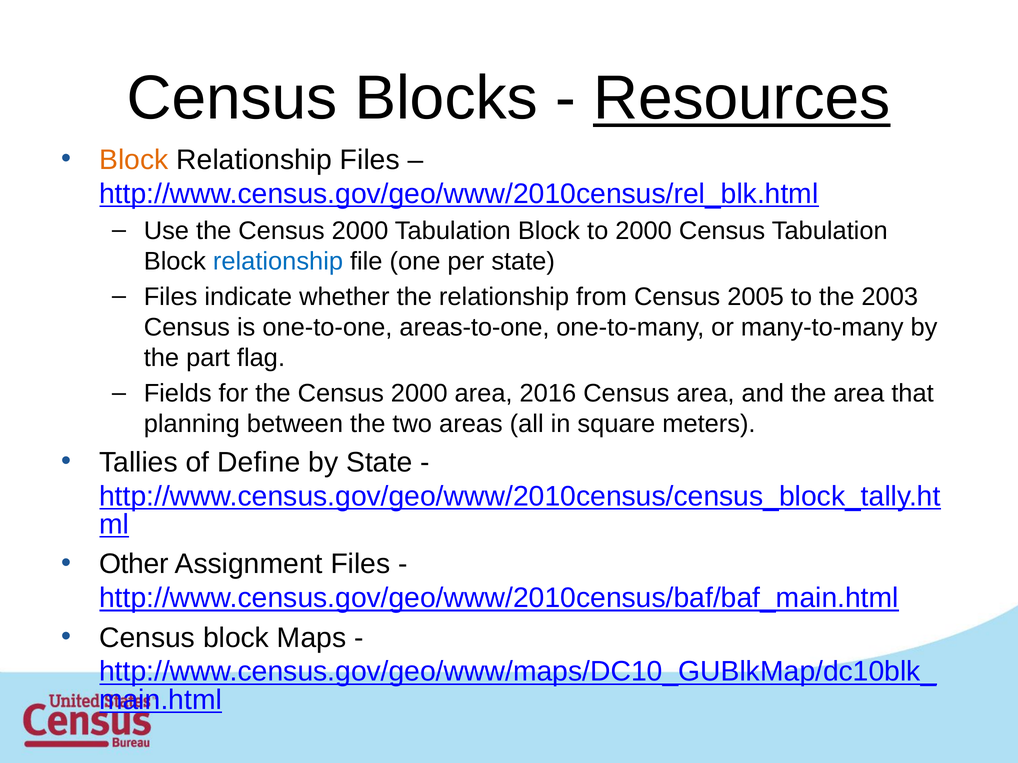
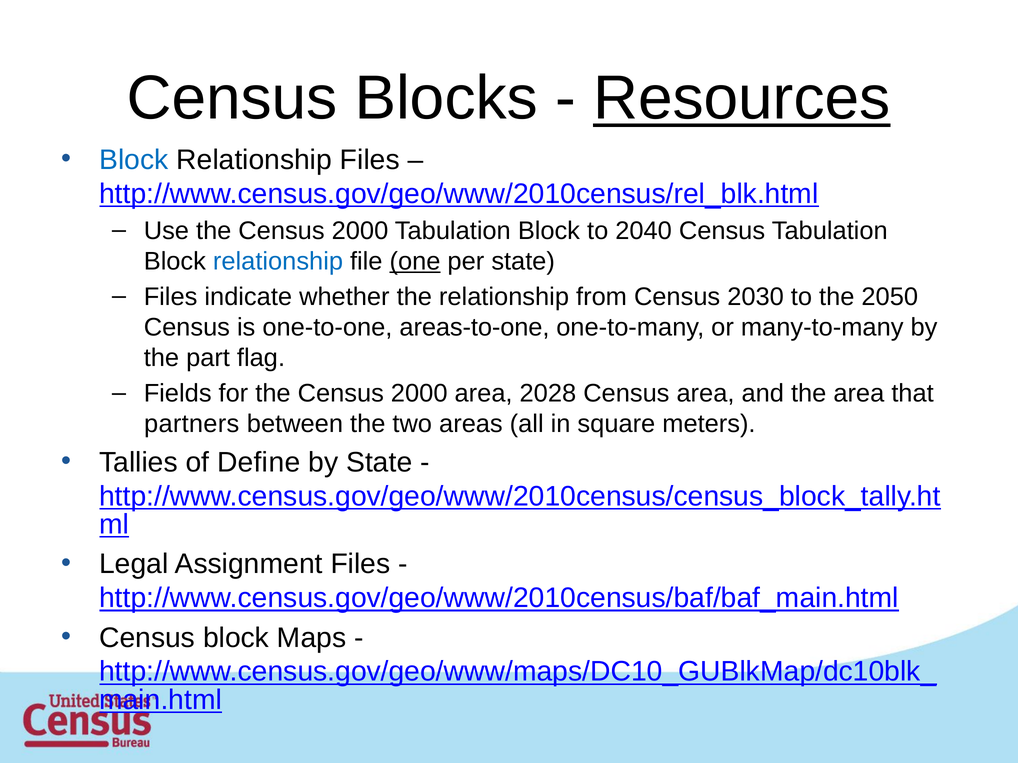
Block at (134, 160) colour: orange -> blue
to 2000: 2000 -> 2040
one underline: none -> present
2005: 2005 -> 2030
2003: 2003 -> 2050
2016: 2016 -> 2028
planning: planning -> partners
Other: Other -> Legal
